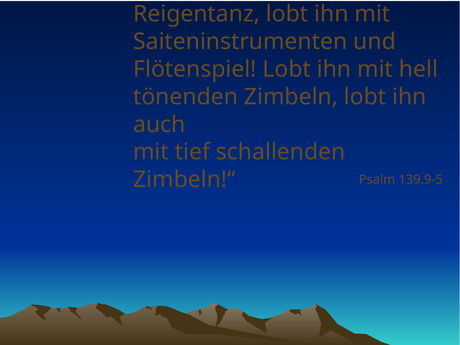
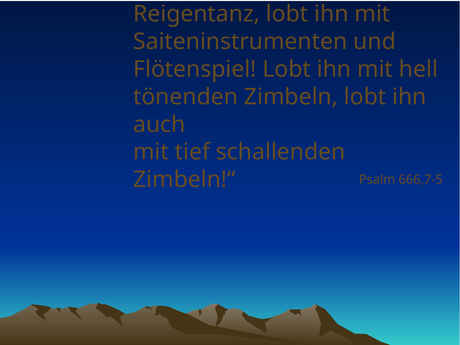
139,9-5: 139,9-5 -> 666,7-5
